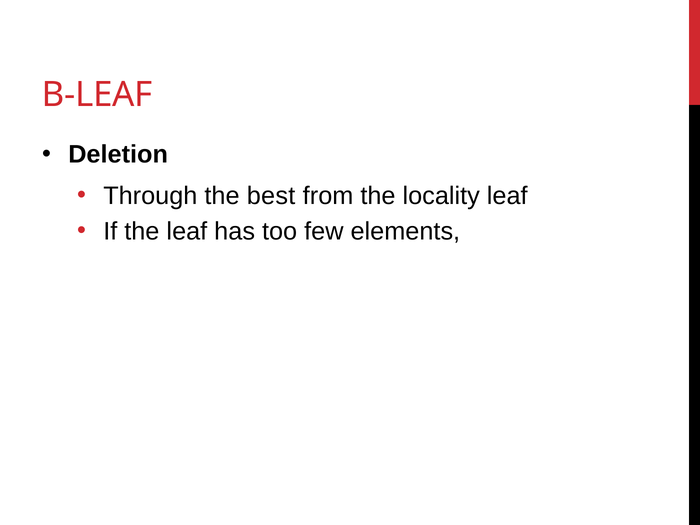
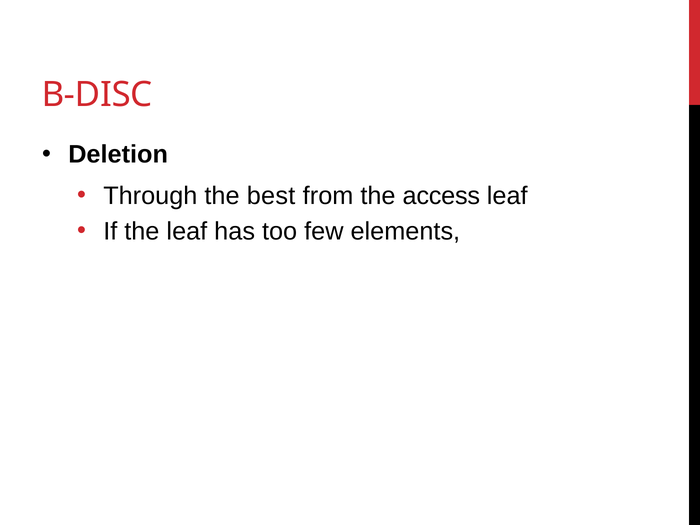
B-LEAF: B-LEAF -> B-DISC
locality: locality -> access
